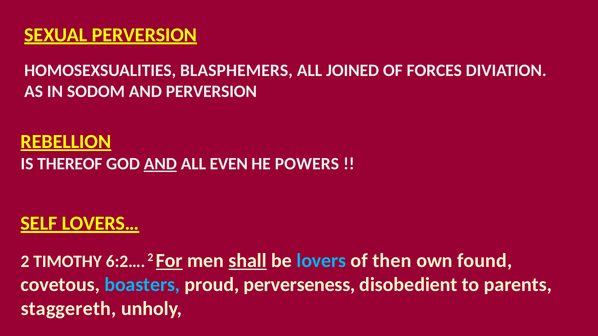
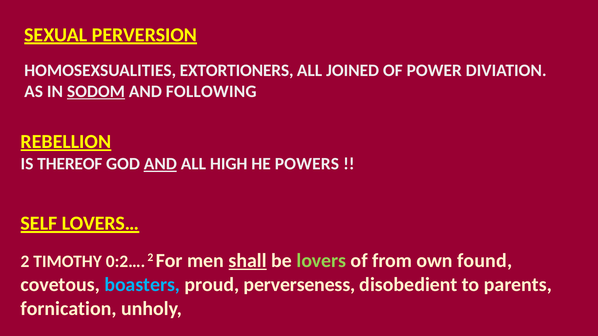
BLASPHEMERS: BLASPHEMERS -> EXTORTIONERS
FORCES: FORCES -> POWER
SODOM underline: none -> present
AND PERVERSION: PERVERSION -> FOLLOWING
EVEN: EVEN -> HIGH
6:2…: 6:2… -> 0:2…
For underline: present -> none
lovers colour: light blue -> light green
then: then -> from
staggereth: staggereth -> fornication
